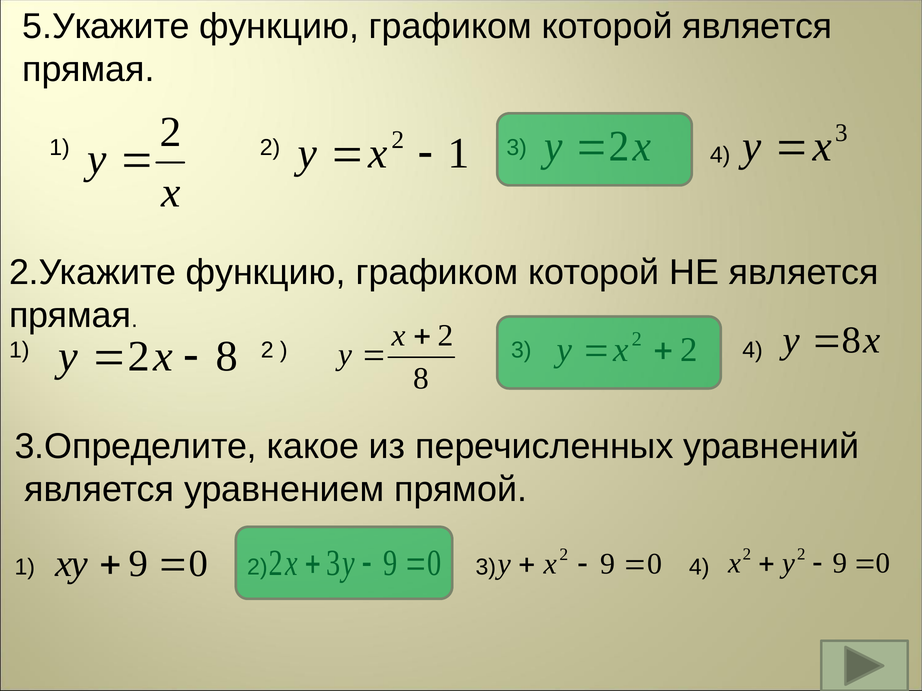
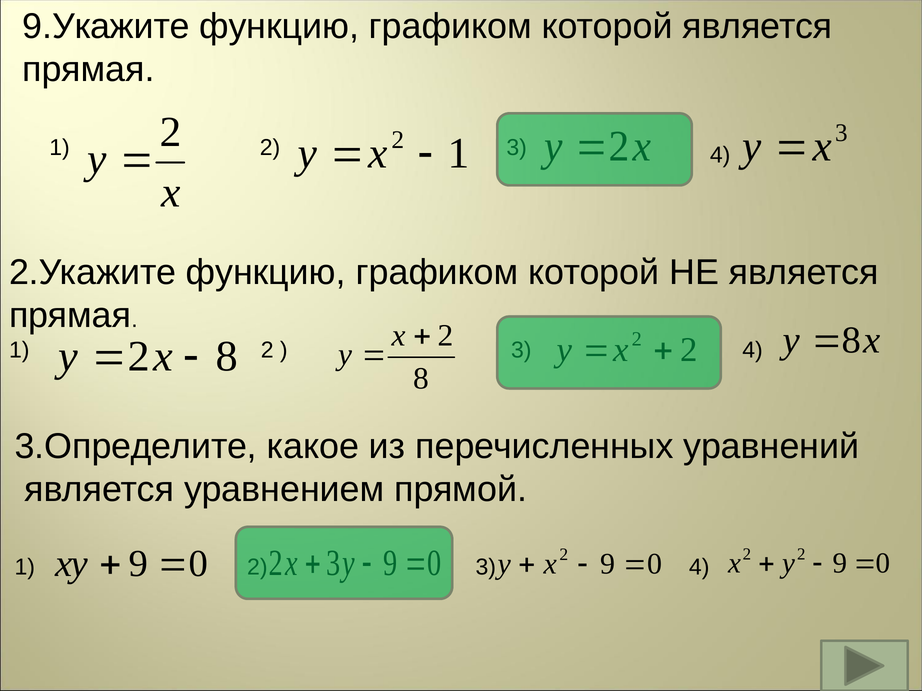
5.Укажите: 5.Укажите -> 9.Укажите
